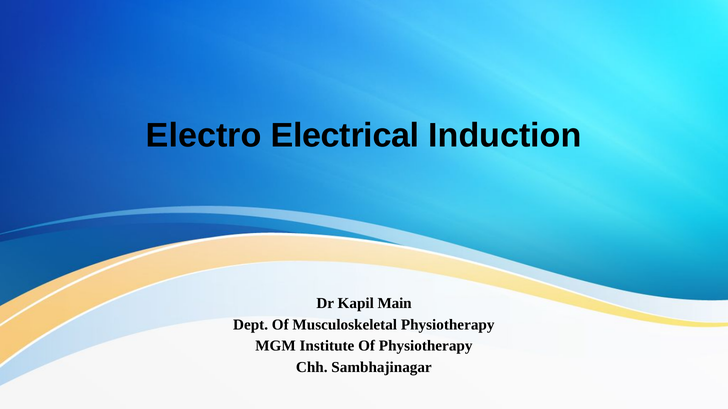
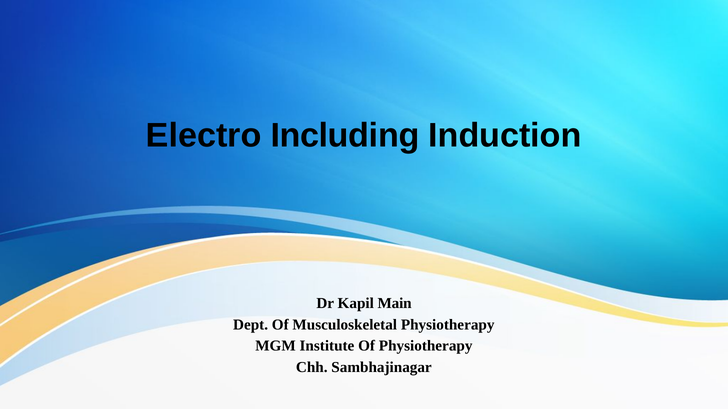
Electrical: Electrical -> Including
